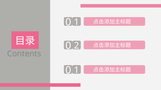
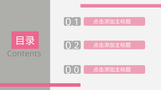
1 at (77, 70): 1 -> 0
